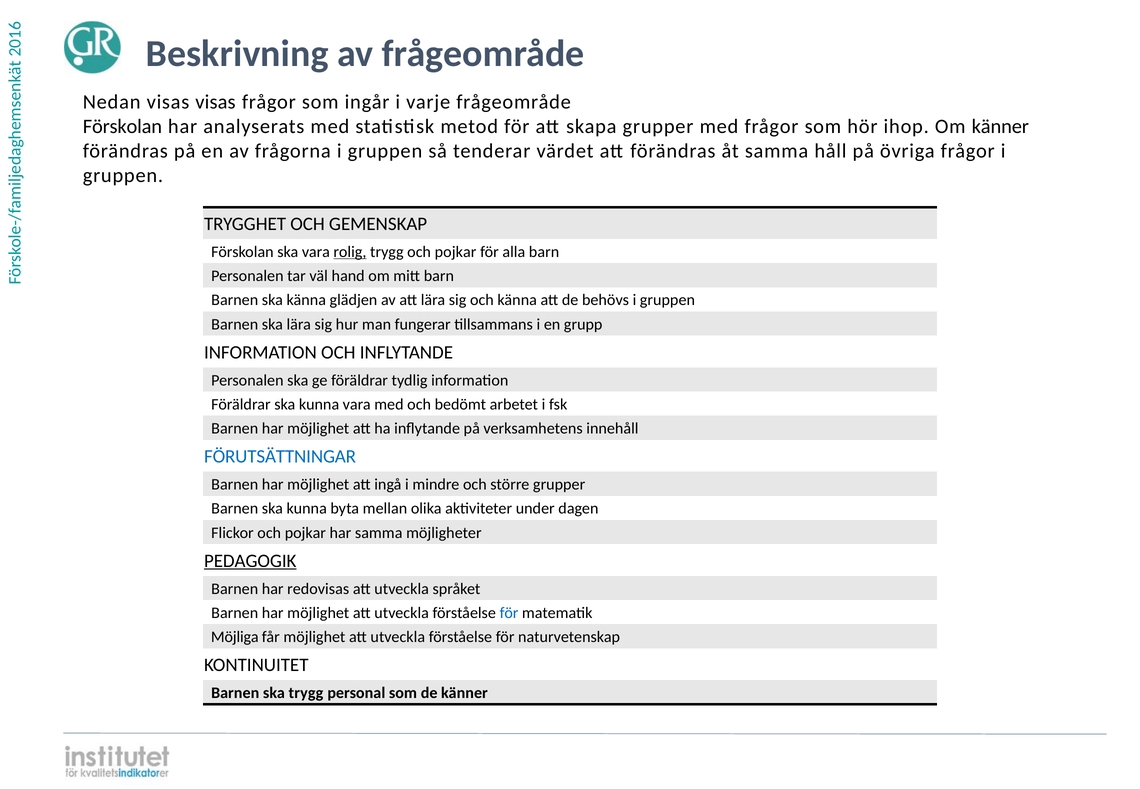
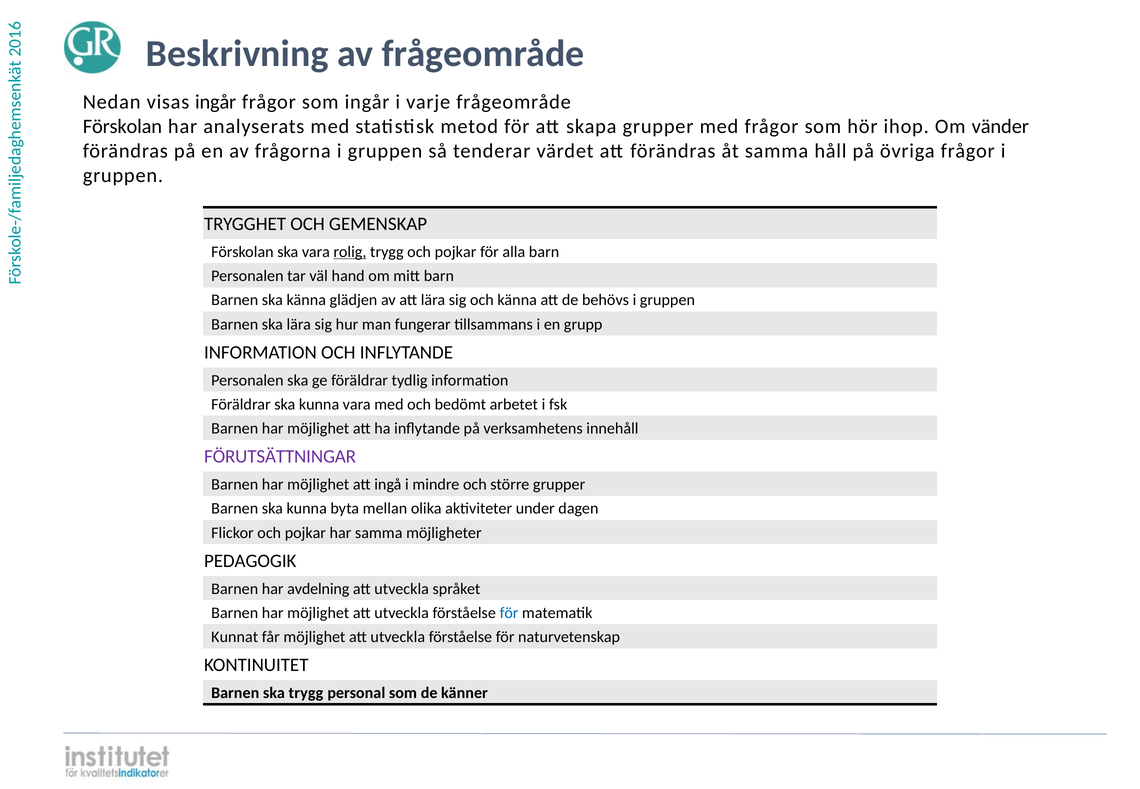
visas visas: visas -> ingår
Om känner: känner -> vänder
FÖRUTSÄTTNINGAR colour: blue -> purple
PEDAGOGIK underline: present -> none
redovisas: redovisas -> avdelning
Möjliga: Möjliga -> Kunnat
